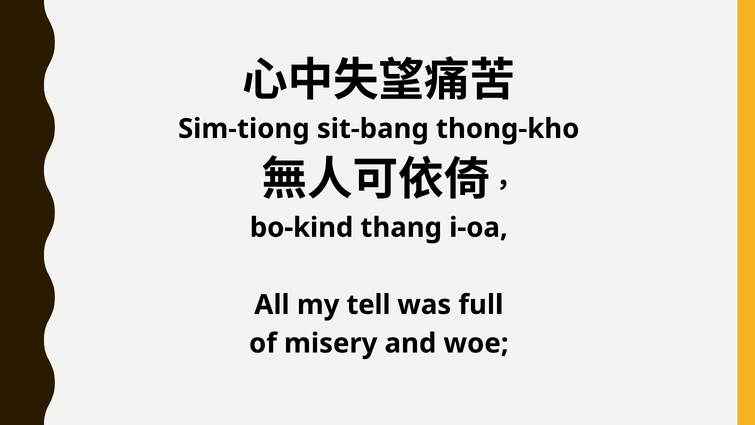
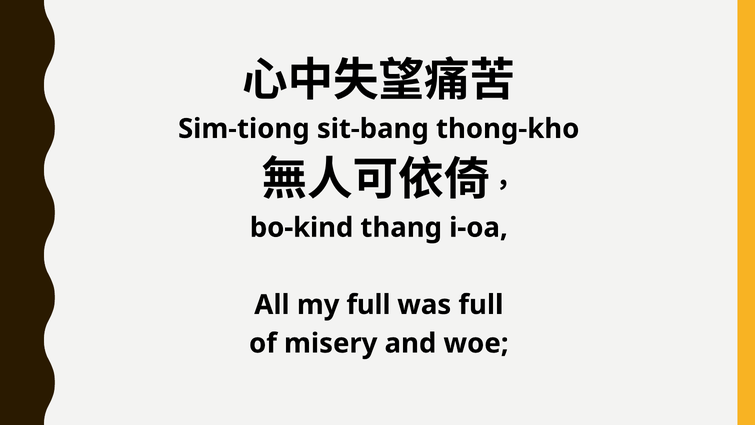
my tell: tell -> full
